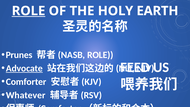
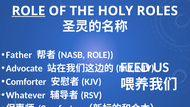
EARTH: EARTH -> ROLES
Prunes: Prunes -> Father
Advocate underline: present -> none
